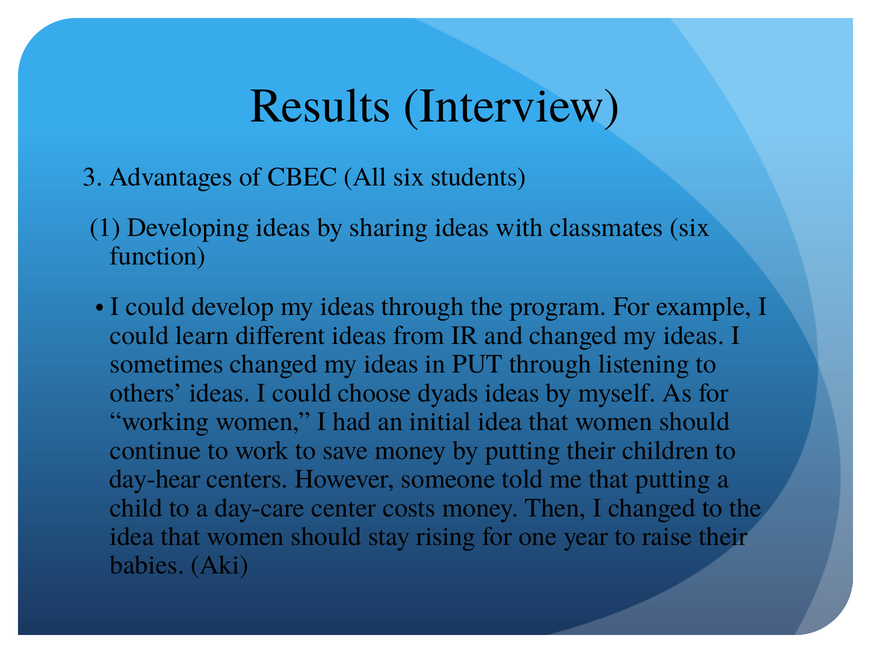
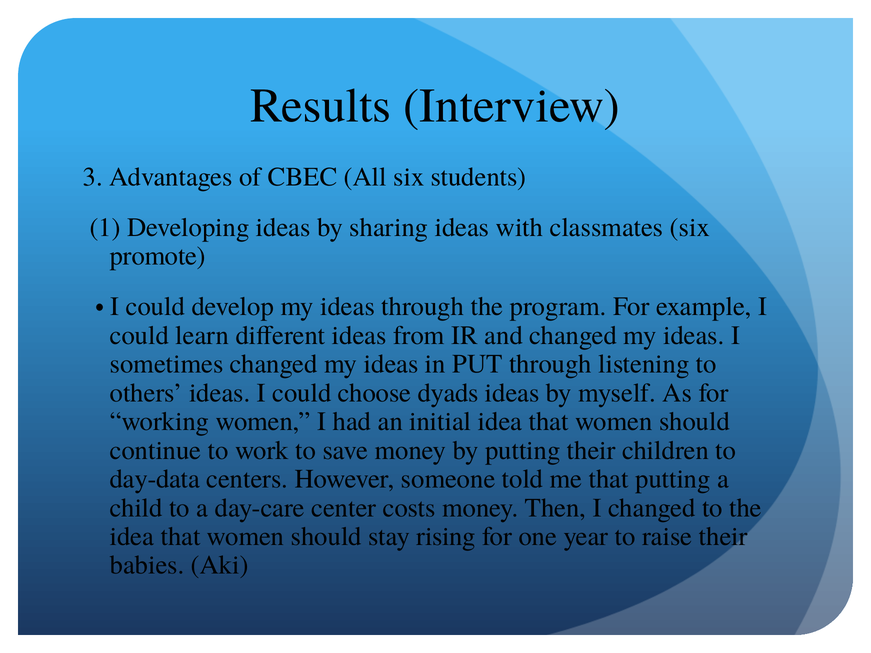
function: function -> promote
day-hear: day-hear -> day-data
